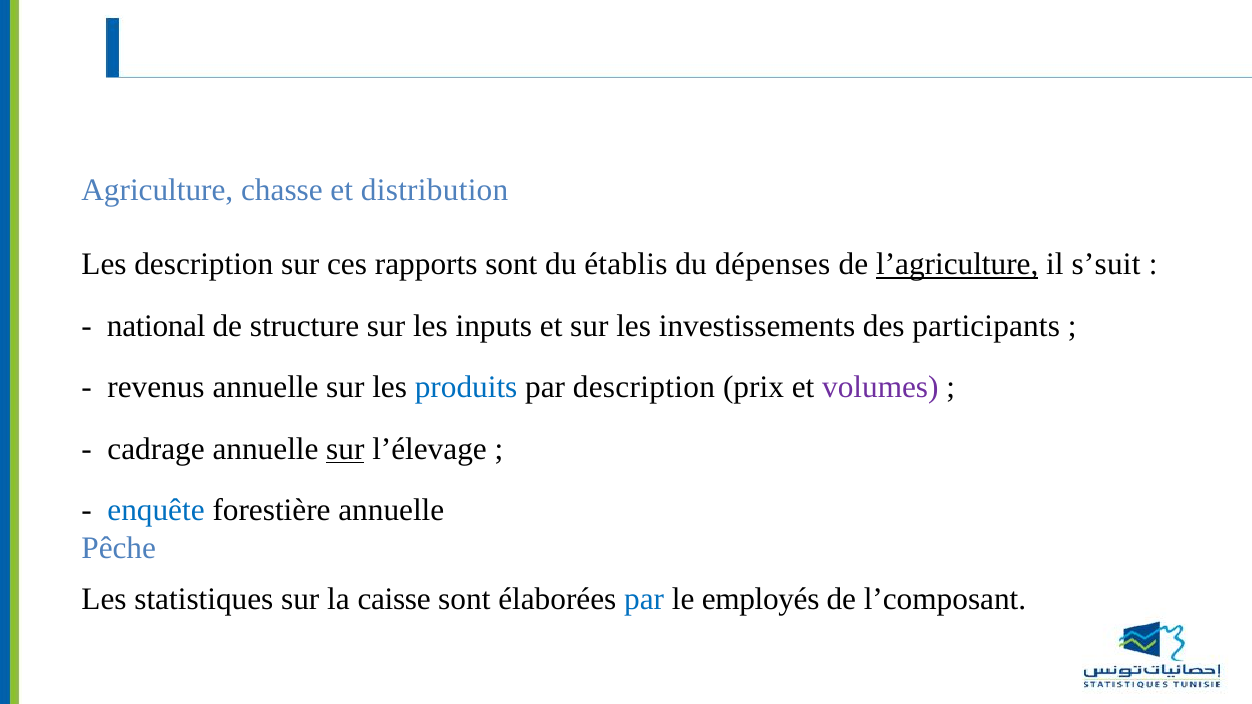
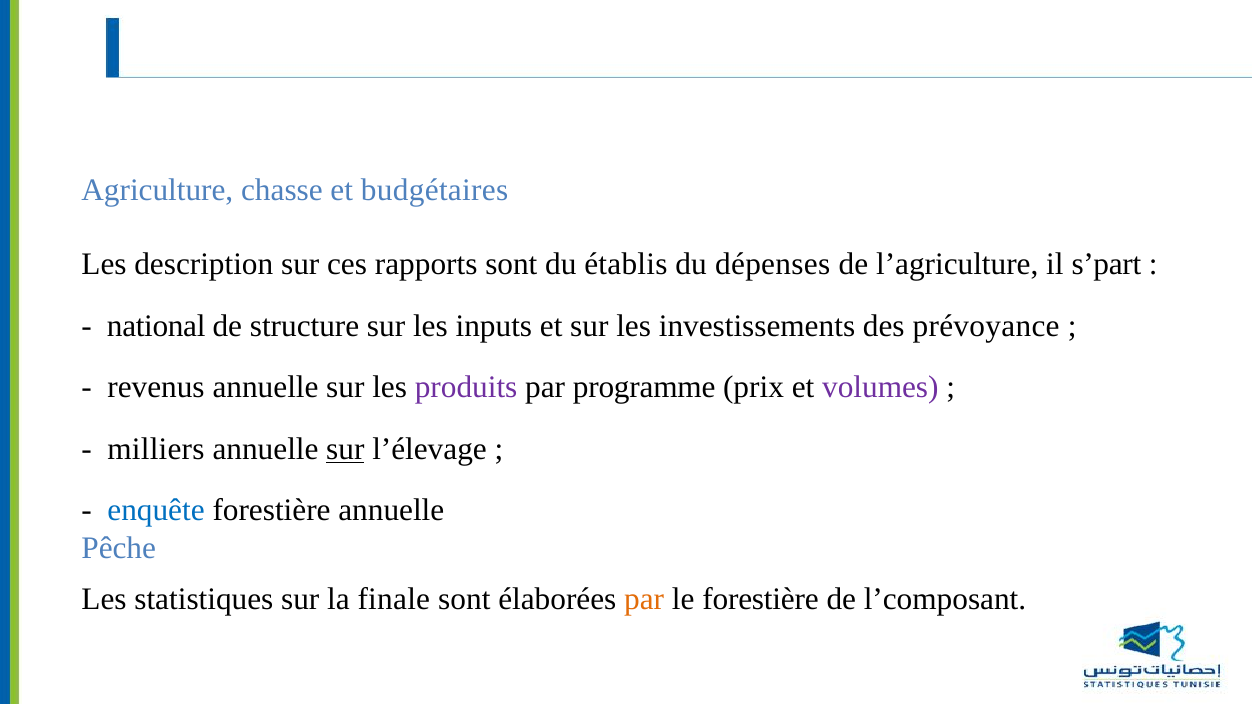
distribution: distribution -> budgétaires
l’agriculture underline: present -> none
s’suit: s’suit -> s’part
participants: participants -> prévoyance
produits colour: blue -> purple
par description: description -> programme
cadrage: cadrage -> milliers
caisse: caisse -> finale
par at (644, 599) colour: blue -> orange
le employés: employés -> forestière
